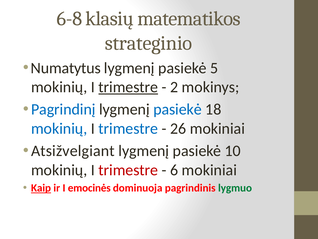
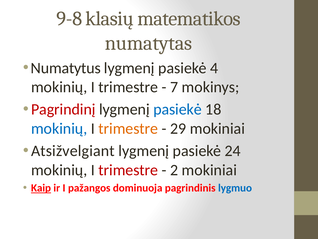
6-8: 6-8 -> 9-8
strateginio: strateginio -> numatytas
5: 5 -> 4
trimestre at (128, 87) underline: present -> none
2: 2 -> 7
Pagrindinį colour: blue -> red
trimestre at (128, 128) colour: blue -> orange
26: 26 -> 29
10: 10 -> 24
6: 6 -> 2
emocinės: emocinės -> pažangos
lygmuo colour: green -> blue
